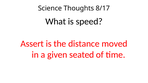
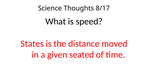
Assert: Assert -> States
